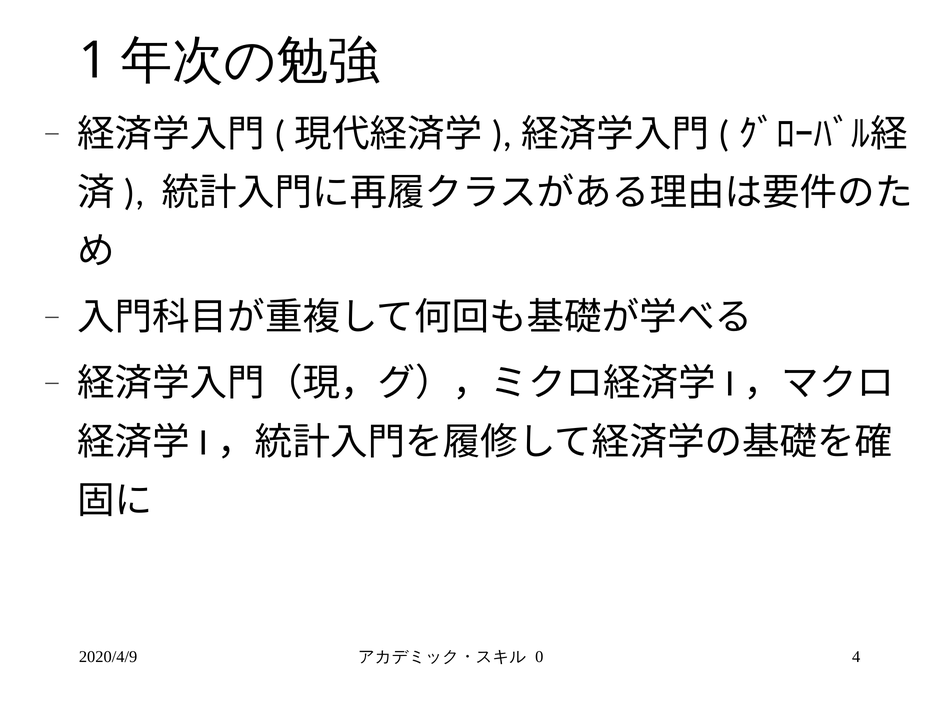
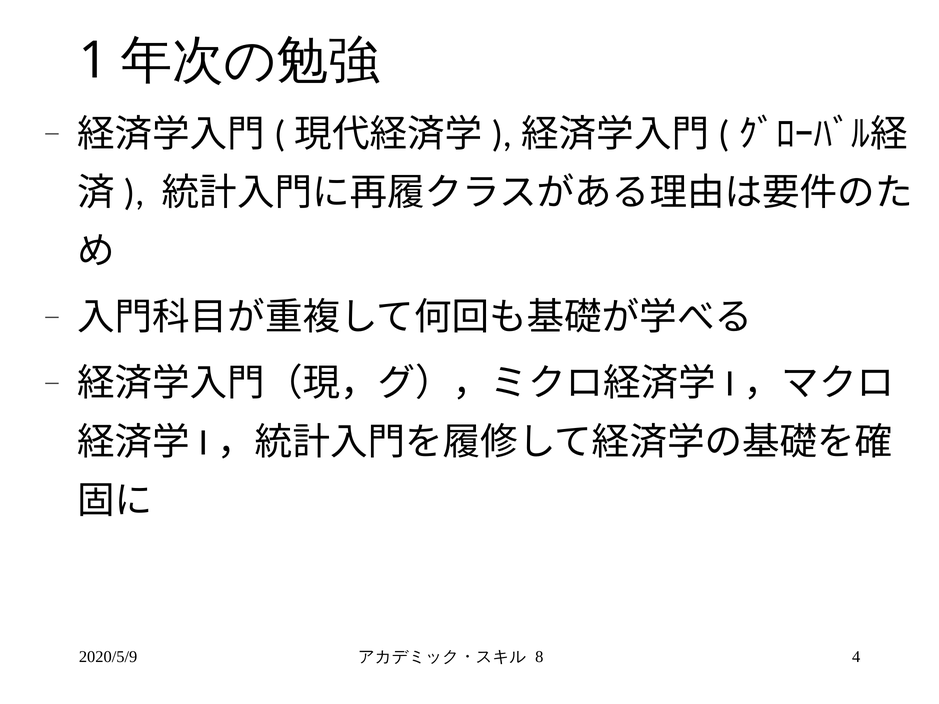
2020/4/9: 2020/4/9 -> 2020/5/9
0: 0 -> 8
